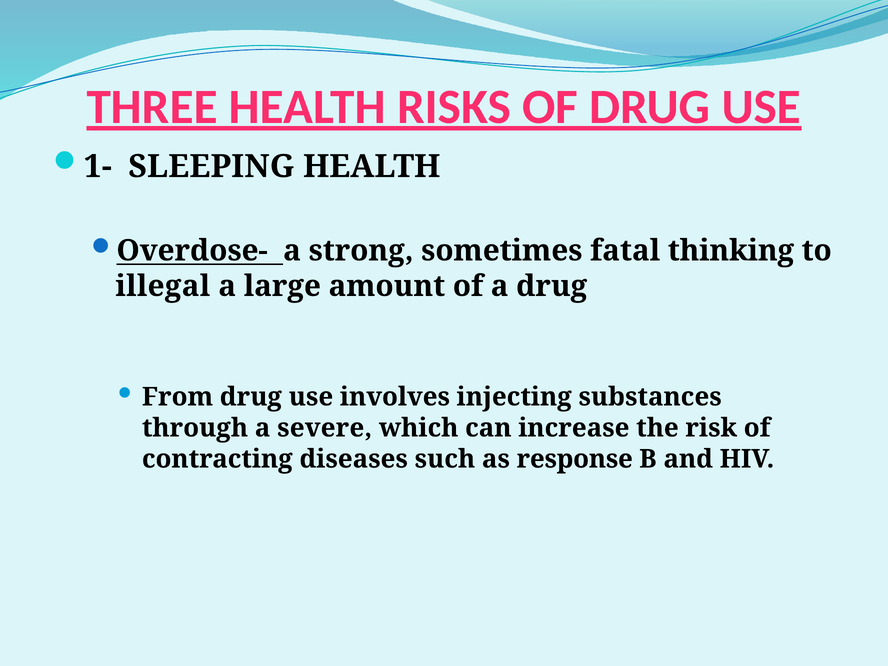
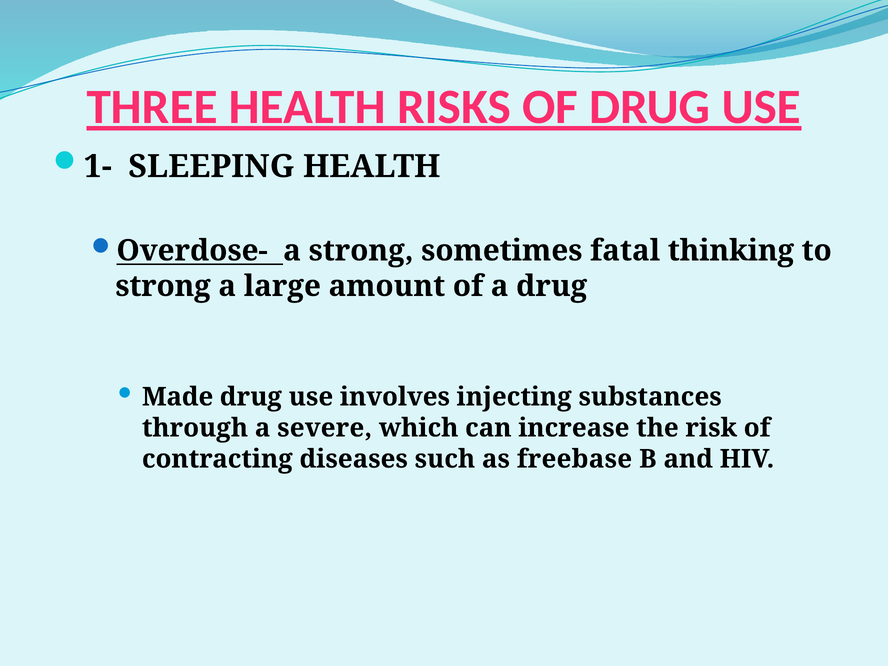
illegal at (163, 286): illegal -> strong
From: From -> Made
response: response -> freebase
